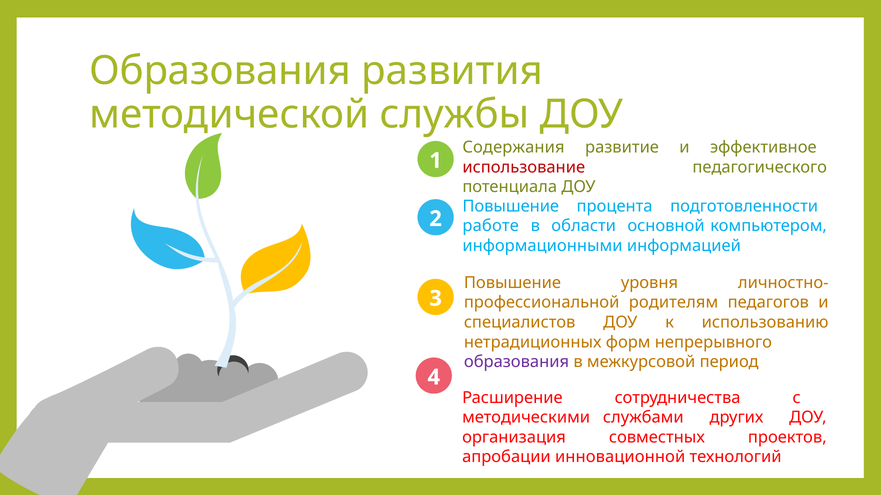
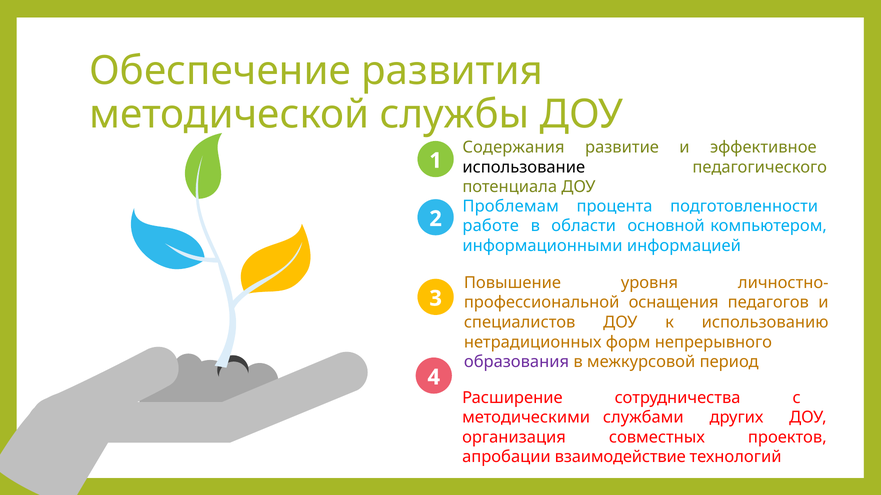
Образования at (220, 71): Образования -> Обеспечение
использование colour: red -> black
Повышение at (511, 206): Повышение -> Проблемам
родителям: родителям -> оснащения
инновационной: инновационной -> взаимодействие
